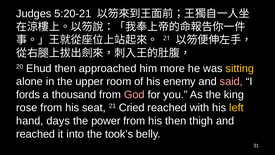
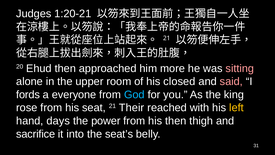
5:20-21: 5:20-21 -> 1:20-21
sitting colour: yellow -> pink
enemy: enemy -> closed
thousand: thousand -> everyone
God colour: pink -> light blue
Cried: Cried -> Their
reached at (36, 134): reached -> sacrifice
took’s: took’s -> seat’s
